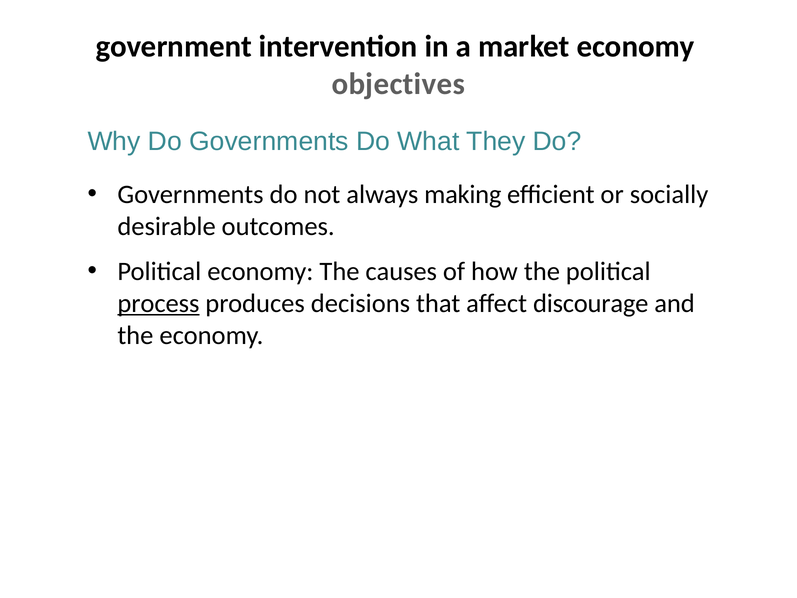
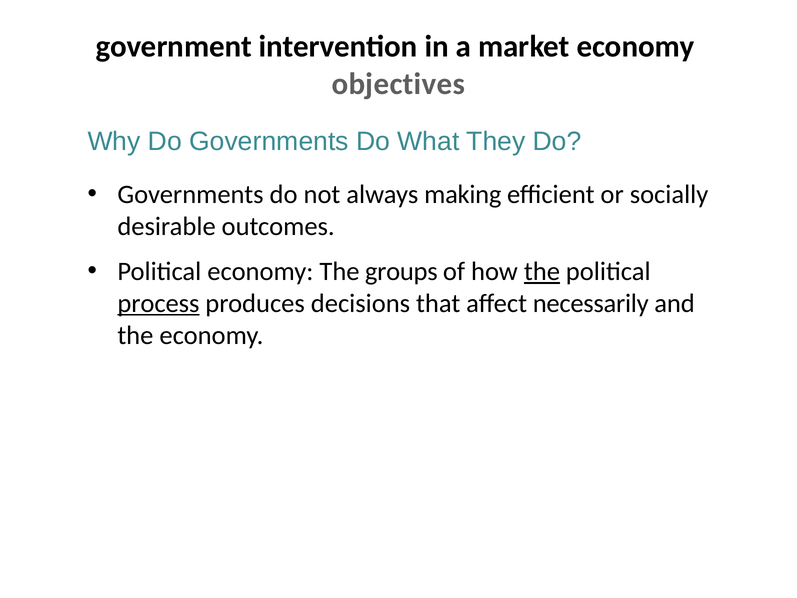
causes: causes -> groups
the at (542, 271) underline: none -> present
discourage: discourage -> necessarily
